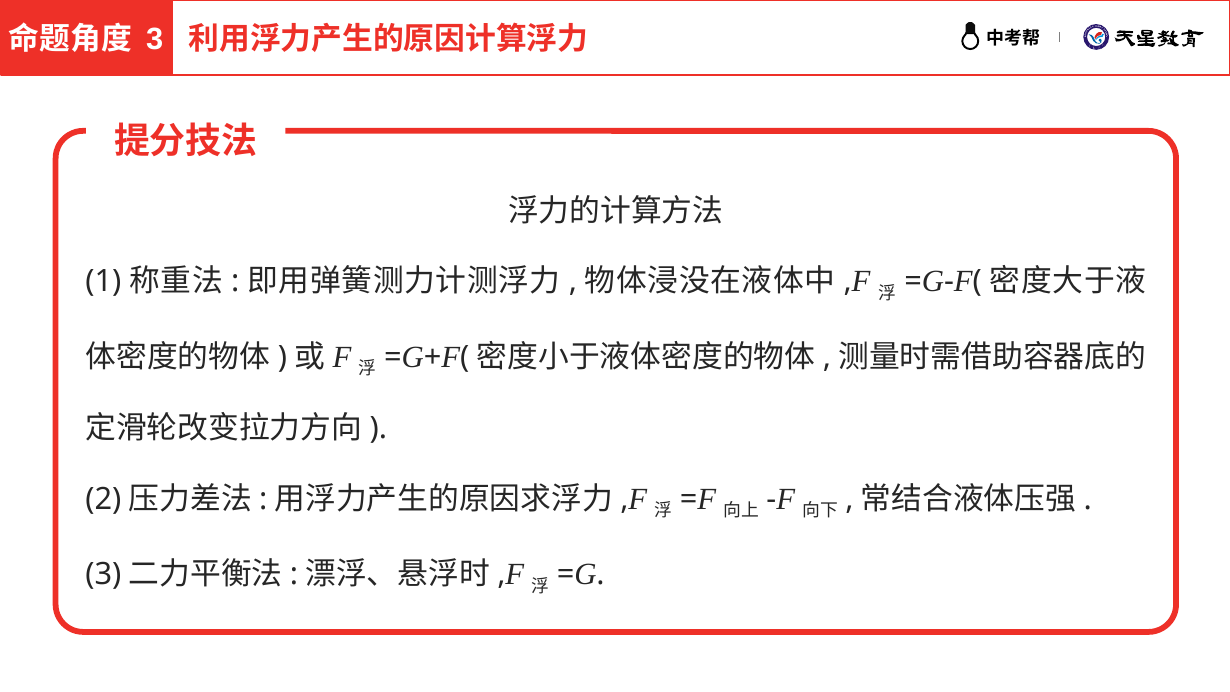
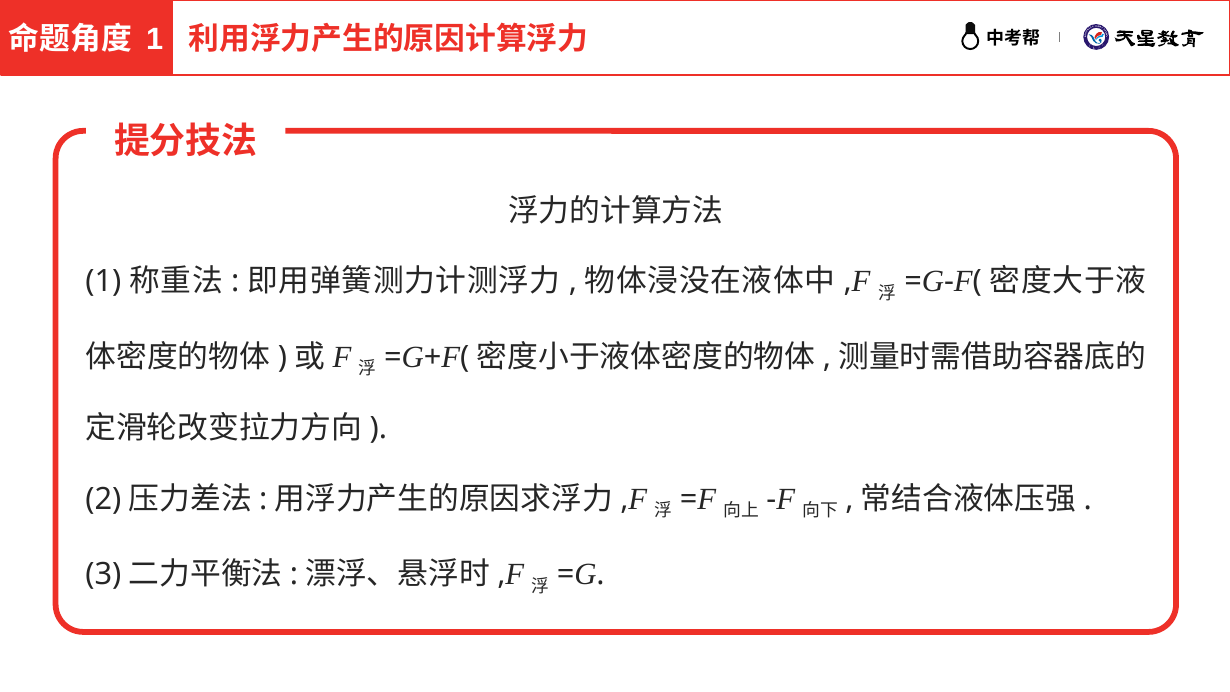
3 at (155, 40): 3 -> 1
